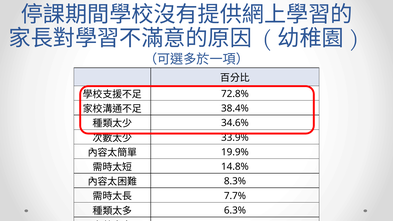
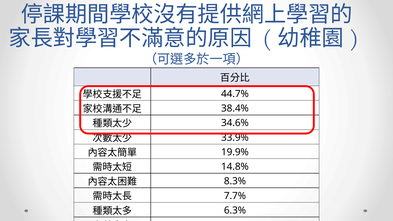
72.8%: 72.8% -> 44.7%
